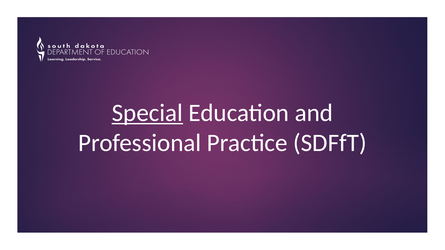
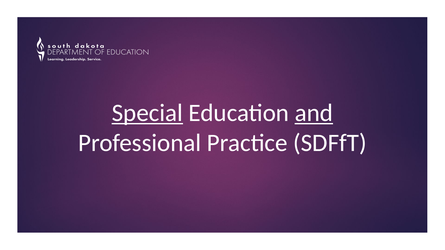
and underline: none -> present
